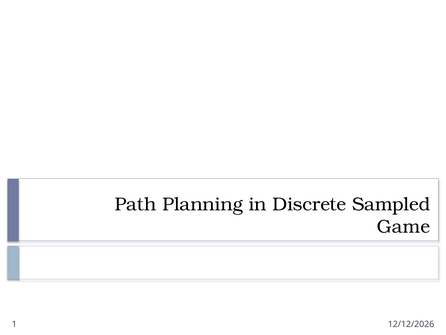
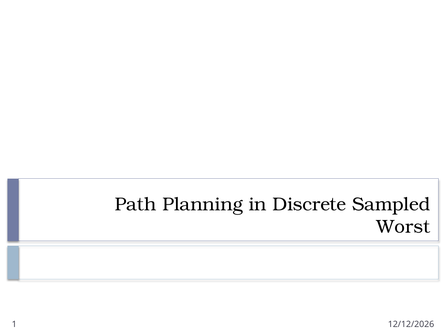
Game: Game -> Worst
